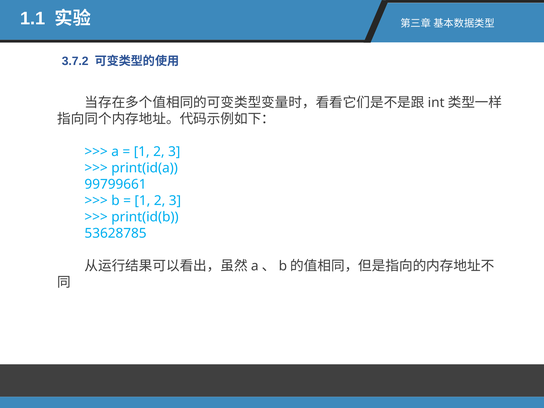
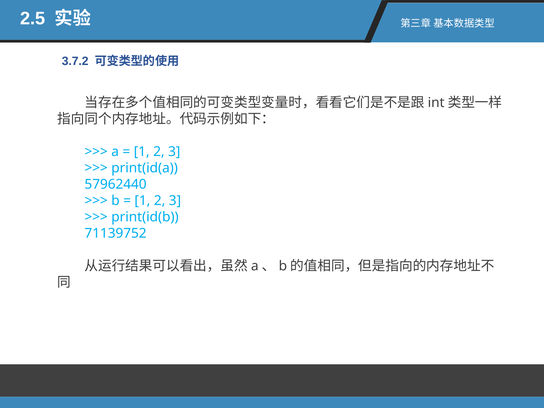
1.1: 1.1 -> 2.5
99799661: 99799661 -> 57962440
53628785: 53628785 -> 71139752
